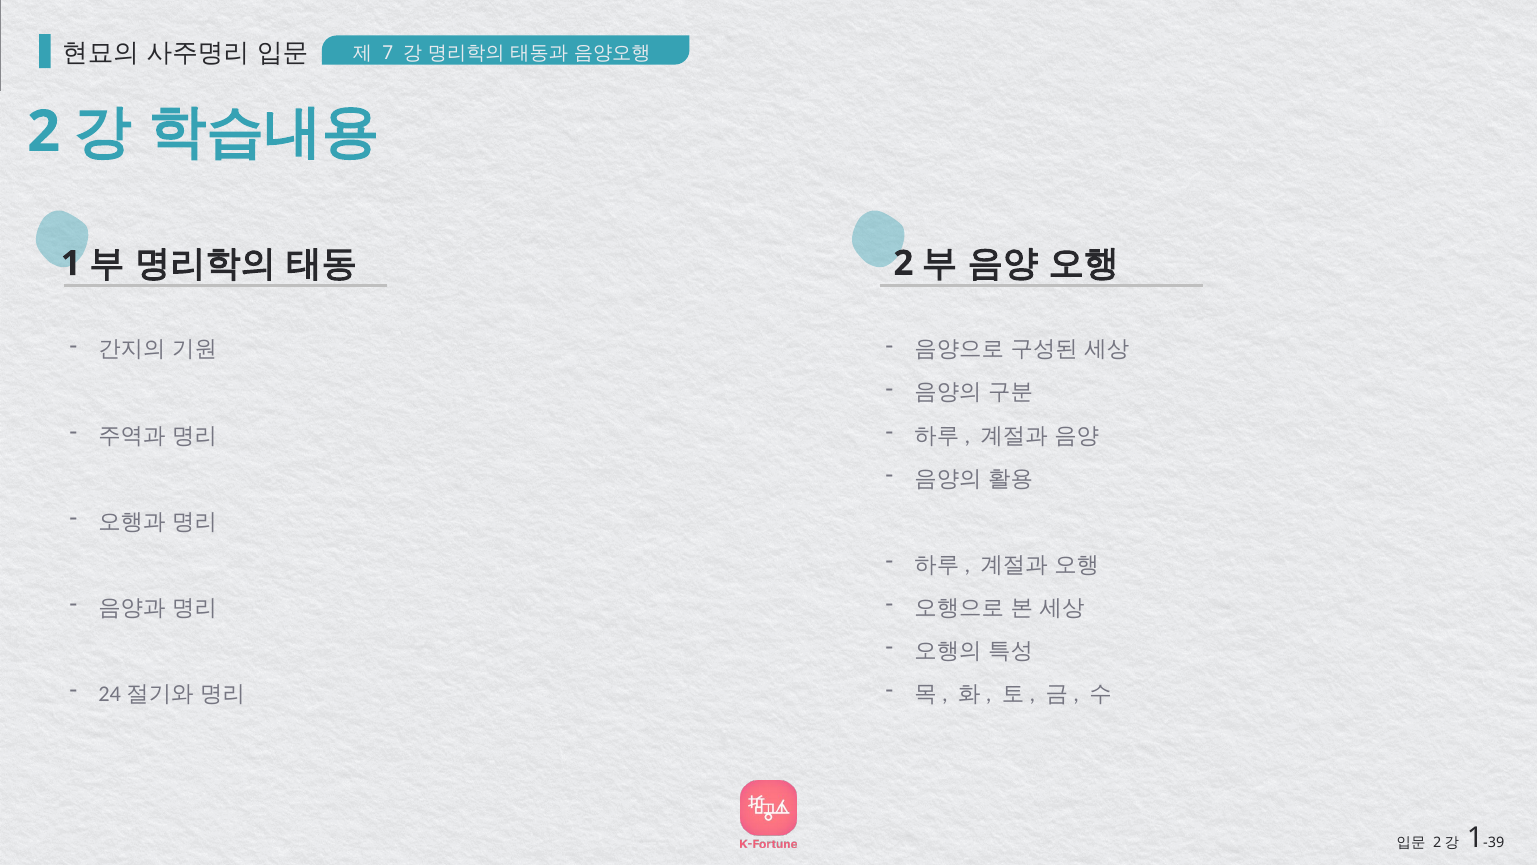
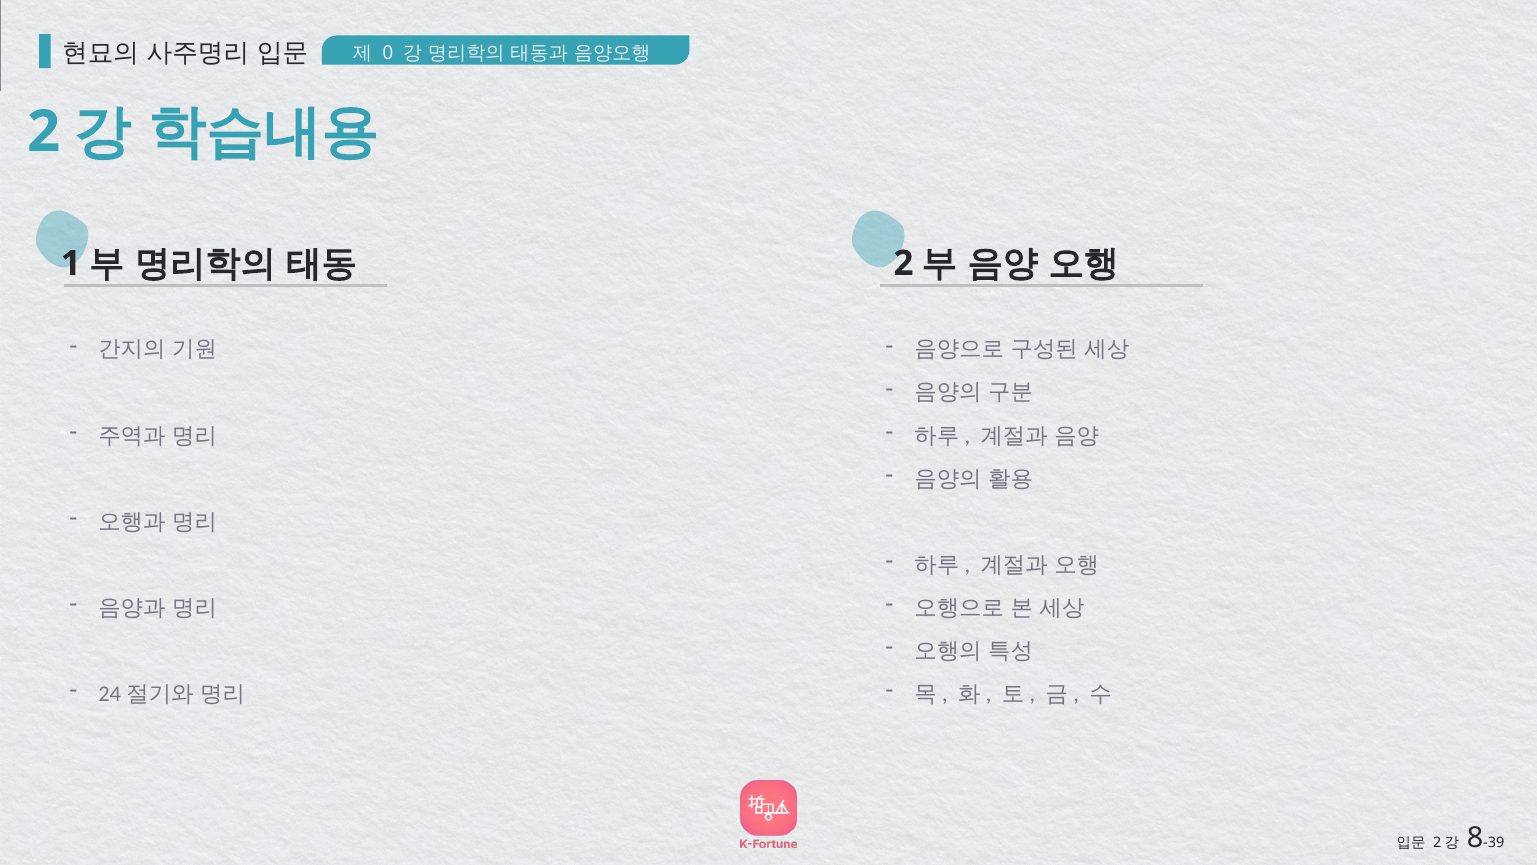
7: 7 -> 0
1 at (1475, 837): 1 -> 8
